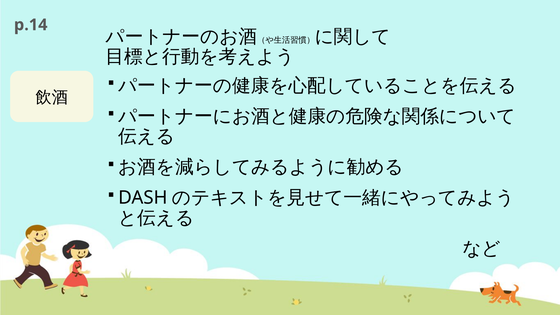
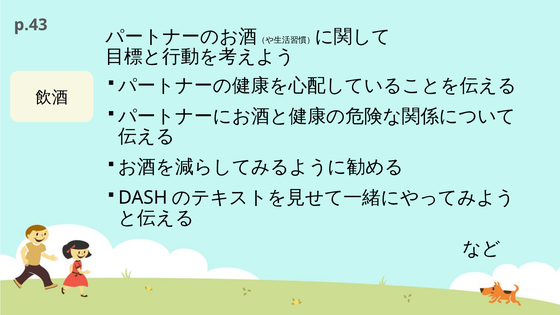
p.14: p.14 -> p.43
